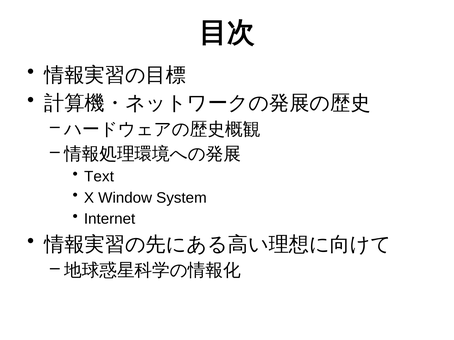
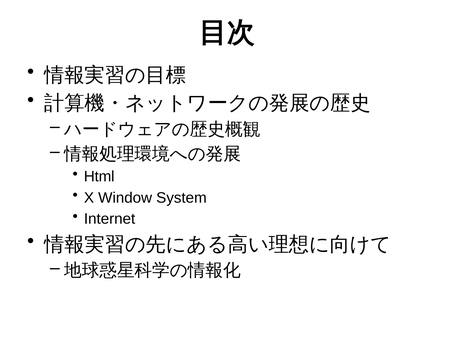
Text: Text -> Html
